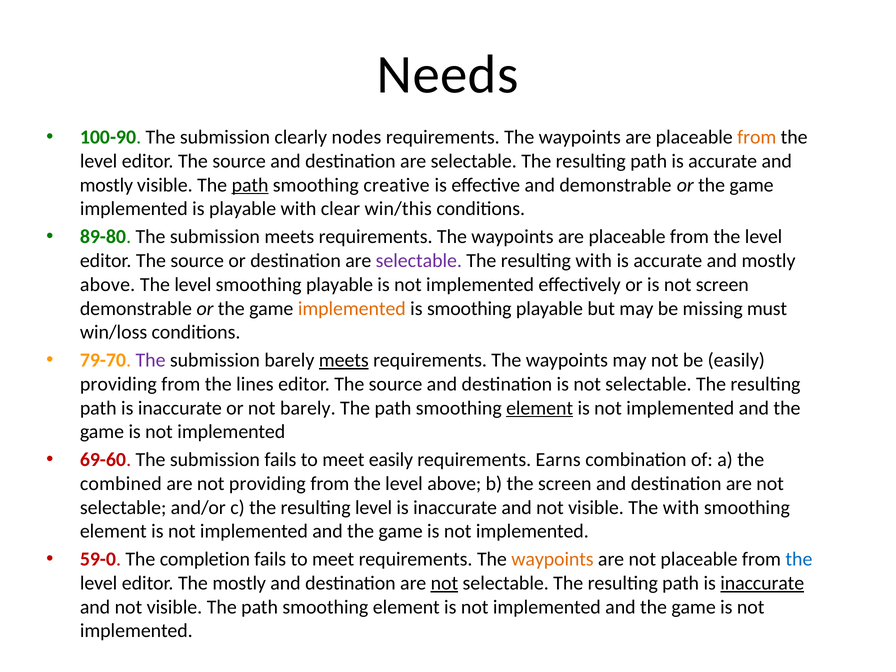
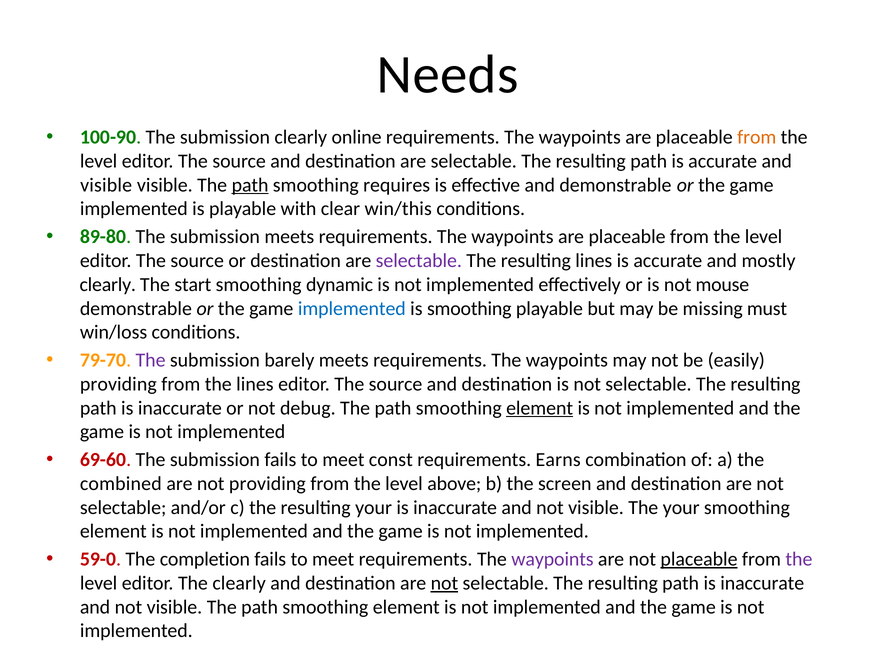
nodes: nodes -> online
mostly at (106, 185): mostly -> visible
creative: creative -> requires
resulting with: with -> lines
above at (108, 285): above -> clearly
level at (193, 285): level -> start
playable at (340, 285): playable -> dynamic
not screen: screen -> mouse
implemented at (352, 308) colour: orange -> blue
meets at (344, 360) underline: present -> none
not barely: barely -> debug
meet easily: easily -> const
resulting level: level -> your
The with: with -> your
waypoints at (552, 559) colour: orange -> purple
placeable at (699, 559) underline: none -> present
the at (799, 559) colour: blue -> purple
The mostly: mostly -> clearly
inaccurate at (762, 583) underline: present -> none
